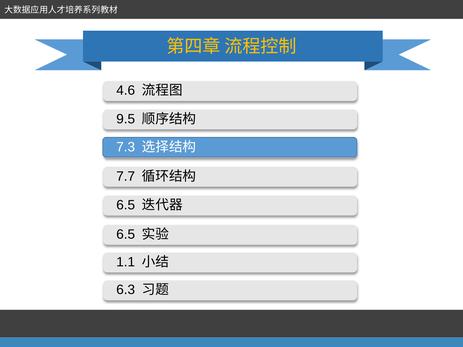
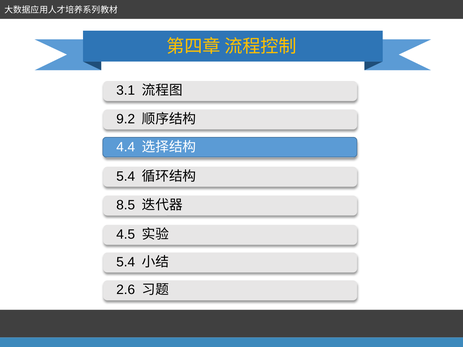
4.6: 4.6 -> 3.1
9.5: 9.5 -> 9.2
7.3: 7.3 -> 4.4
7.7 at (126, 176): 7.7 -> 5.4
6.5 at (126, 205): 6.5 -> 8.5
6.5 at (126, 234): 6.5 -> 4.5
1.1 at (126, 262): 1.1 -> 5.4
6.3: 6.3 -> 2.6
